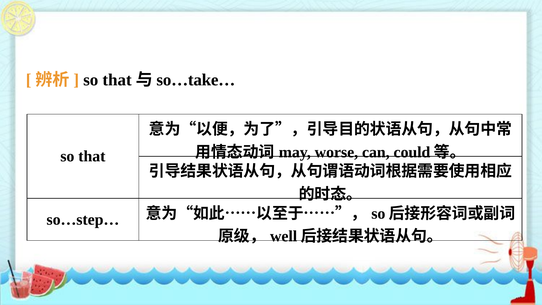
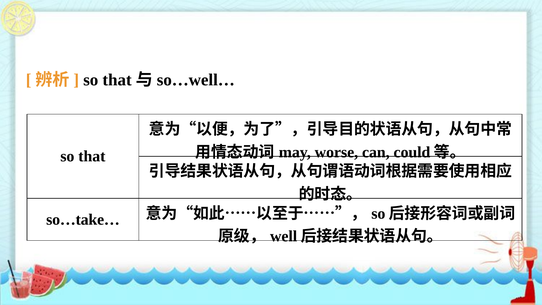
so…take…: so…take… -> so…well…
so…step…: so…step… -> so…take…
